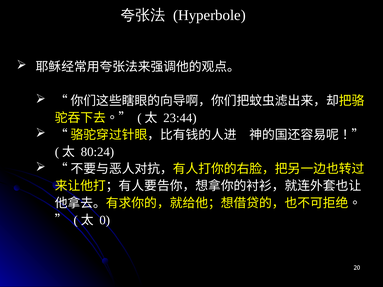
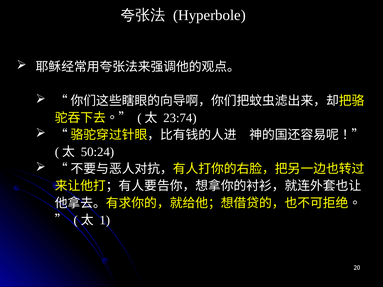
23:44: 23:44 -> 23:74
80:24: 80:24 -> 50:24
0: 0 -> 1
